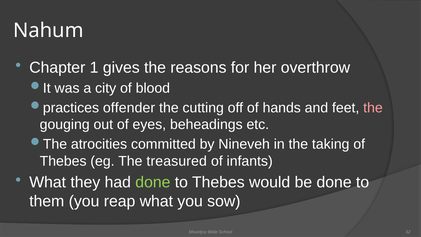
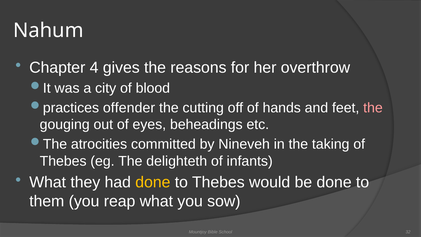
1: 1 -> 4
treasured: treasured -> delighteth
done at (153, 182) colour: light green -> yellow
